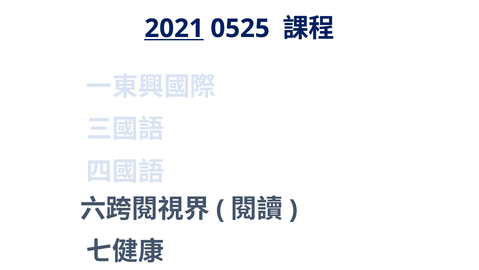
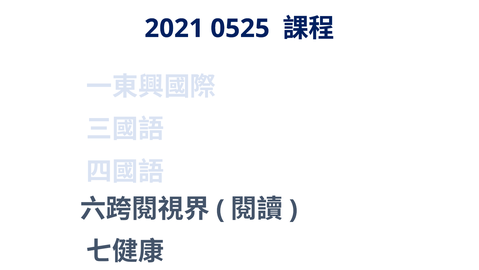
2021 underline: present -> none
